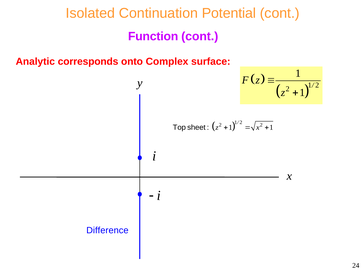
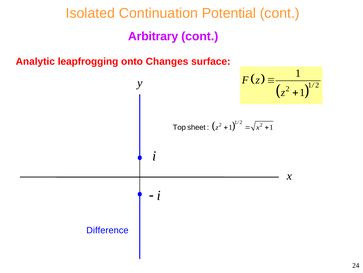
Function: Function -> Arbitrary
corresponds: corresponds -> leapfrogging
Complex: Complex -> Changes
